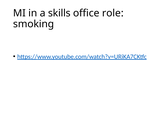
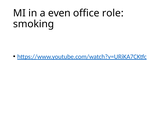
skills: skills -> even
